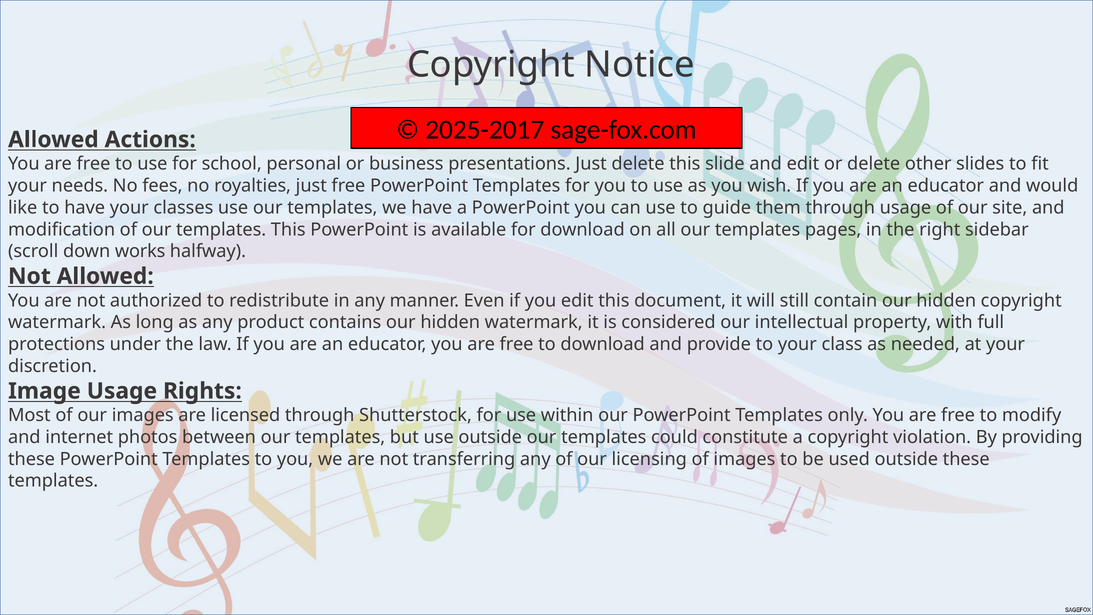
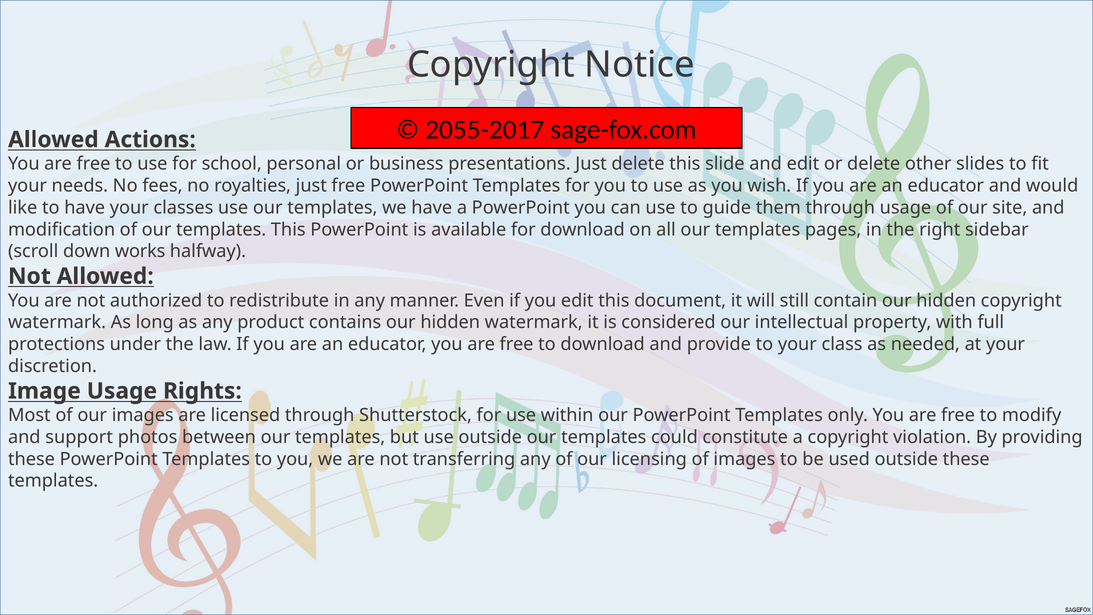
2025-2017: 2025-2017 -> 2055-2017
internet: internet -> support
